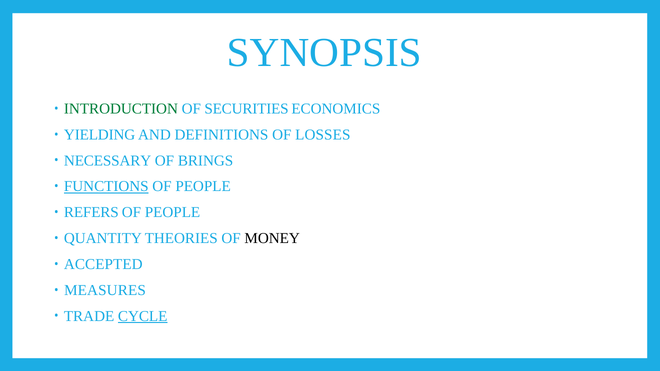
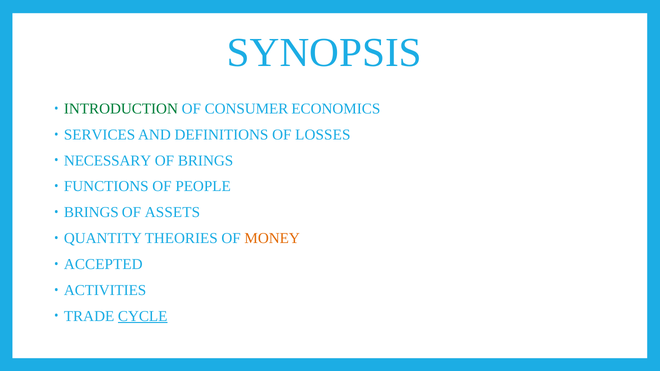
SECURITIES: SECURITIES -> CONSUMER
YIELDING: YIELDING -> SERVICES
FUNCTIONS underline: present -> none
REFERS at (91, 213): REFERS -> BRINGS
PEOPLE at (173, 213): PEOPLE -> ASSETS
MONEY colour: black -> orange
MEASURES: MEASURES -> ACTIVITIES
